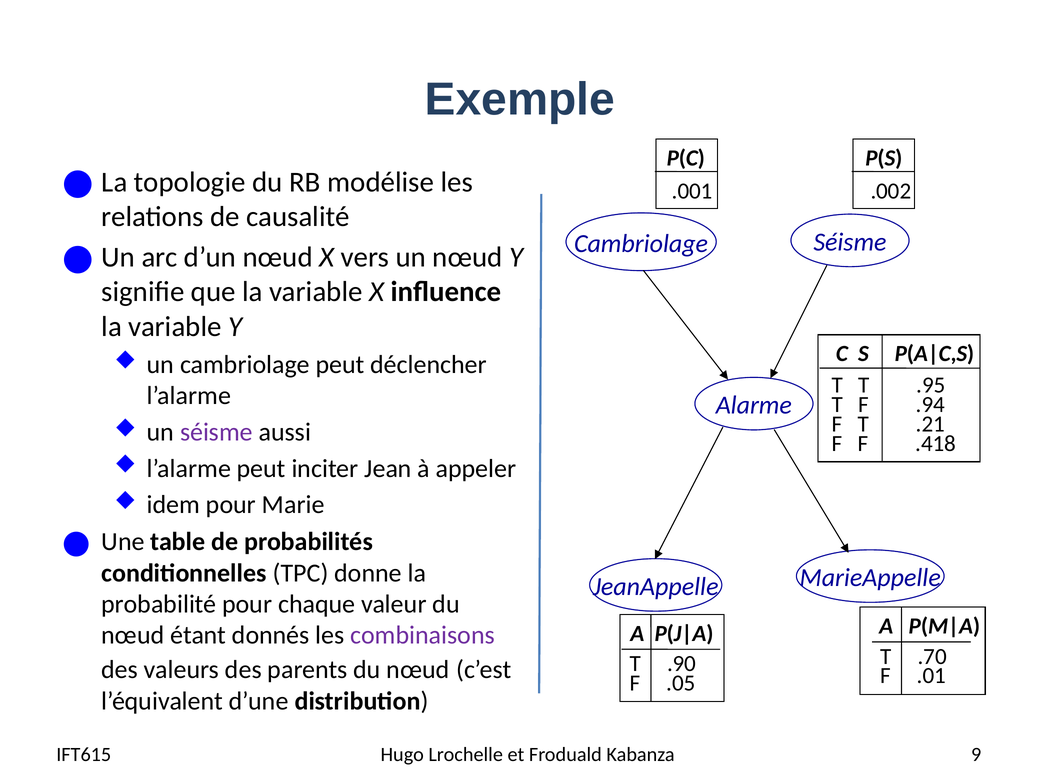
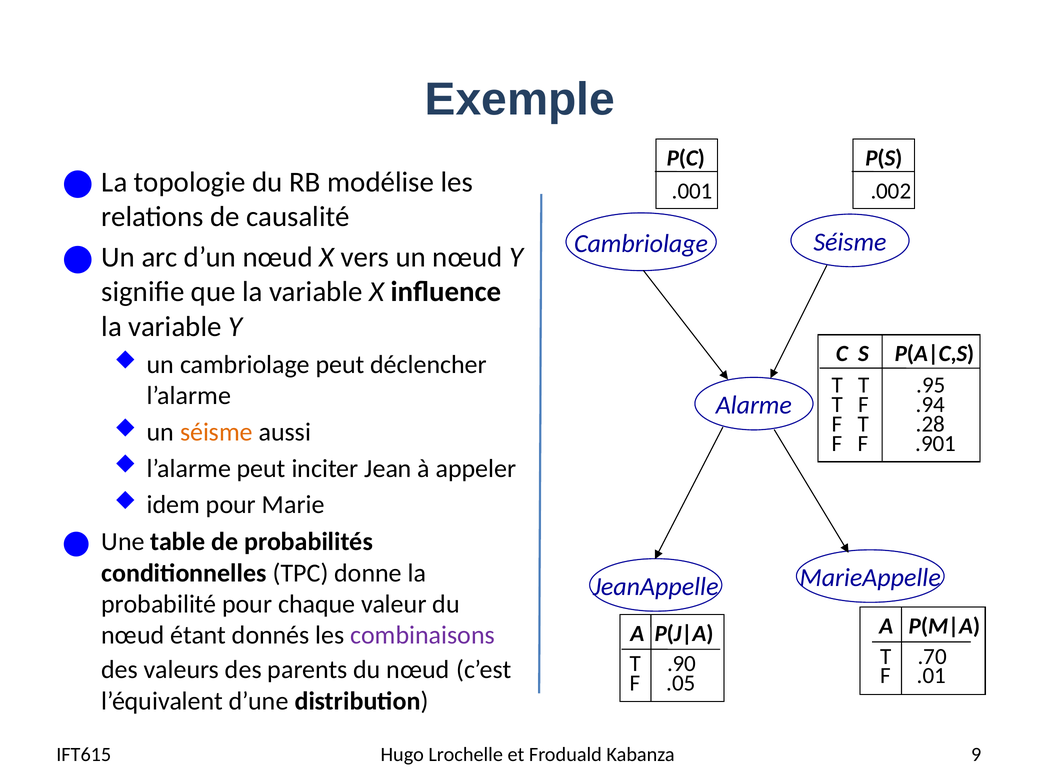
.21: .21 -> .28
séisme at (216, 432) colour: purple -> orange
.418: .418 -> .901
